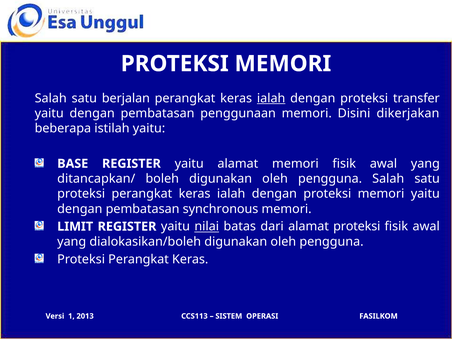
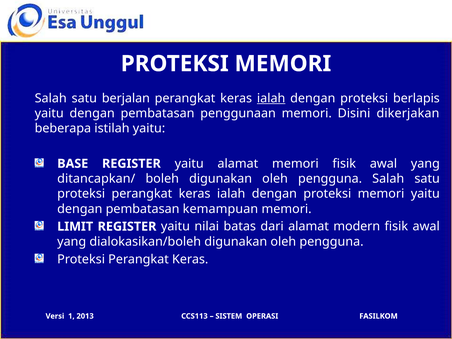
transfer: transfer -> berlapis
synchronous: synchronous -> kemampuan
nilai underline: present -> none
alamat proteksi: proteksi -> modern
